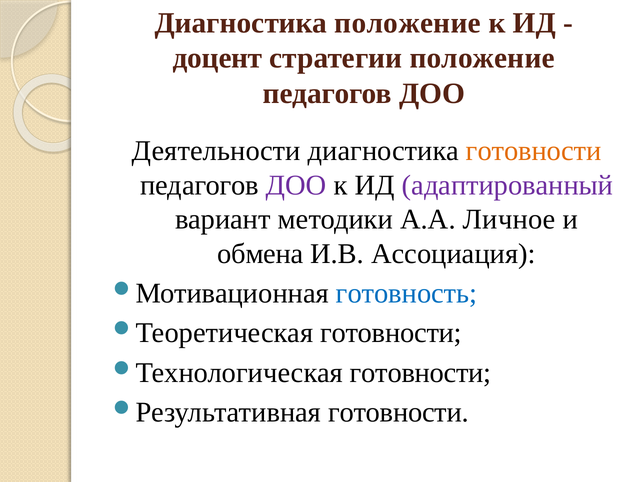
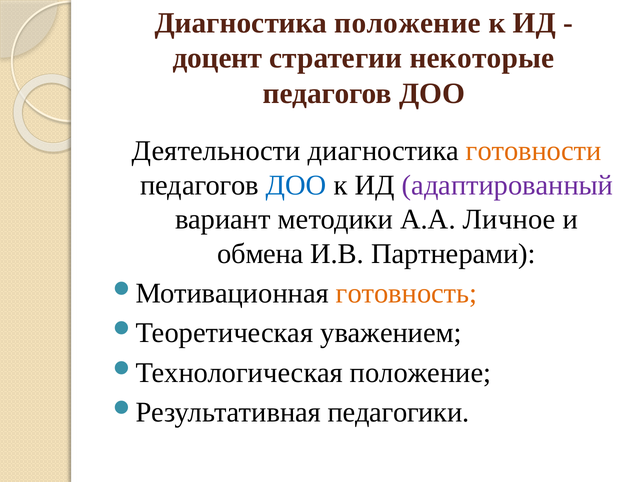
стратегии положение: положение -> некоторые
ДОО at (296, 185) colour: purple -> blue
Ассоциация: Ассоциация -> Партнерами
готовность colour: blue -> orange
готовности at (391, 333): готовности -> уважением
готовности at (421, 372): готовности -> положение
готовности at (398, 412): готовности -> педагогики
